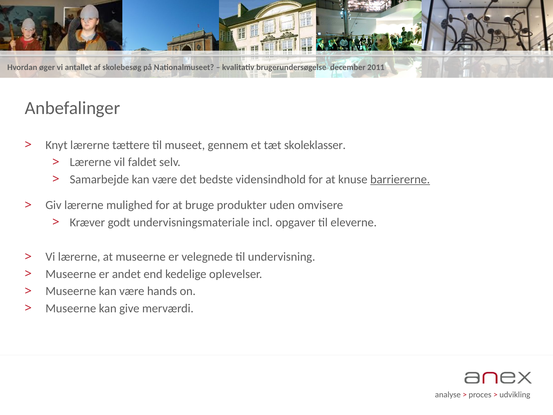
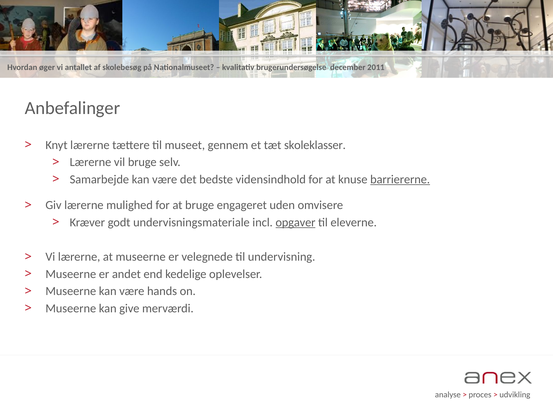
vil faldet: faldet -> bruge
produkter: produkter -> engageret
opgaver underline: none -> present
